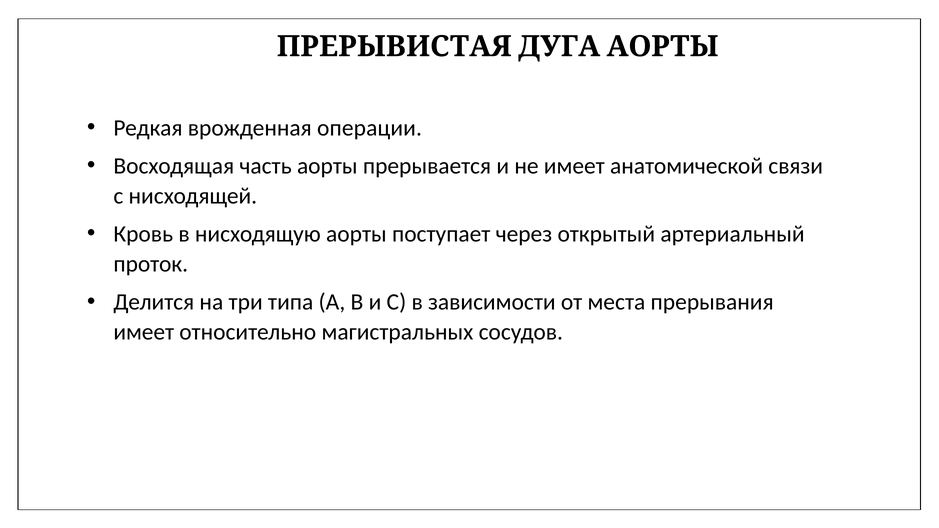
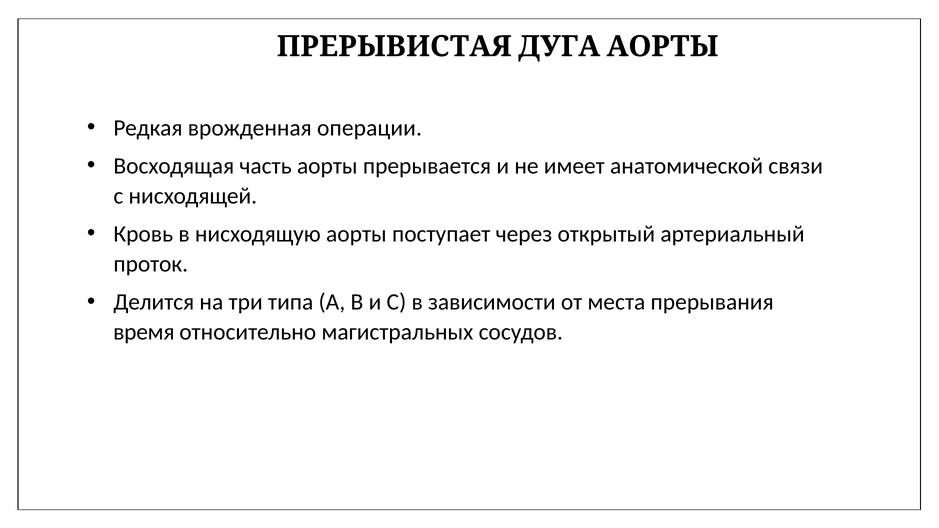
имеет at (144, 332): имеет -> время
